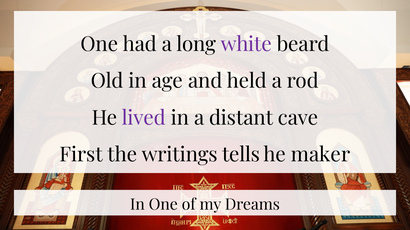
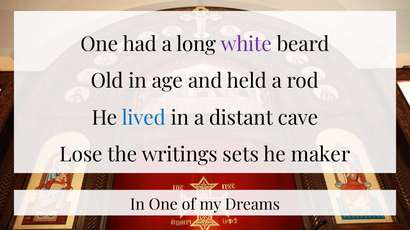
lived colour: purple -> blue
First: First -> Lose
tells: tells -> sets
